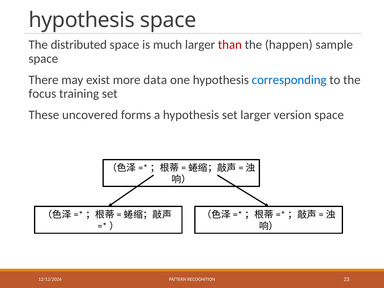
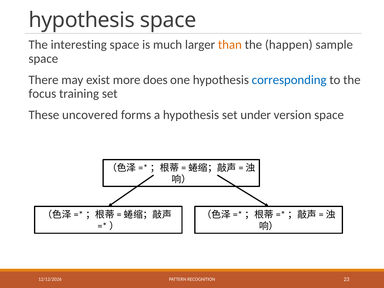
distributed: distributed -> interesting
than colour: red -> orange
data: data -> does
set larger: larger -> under
